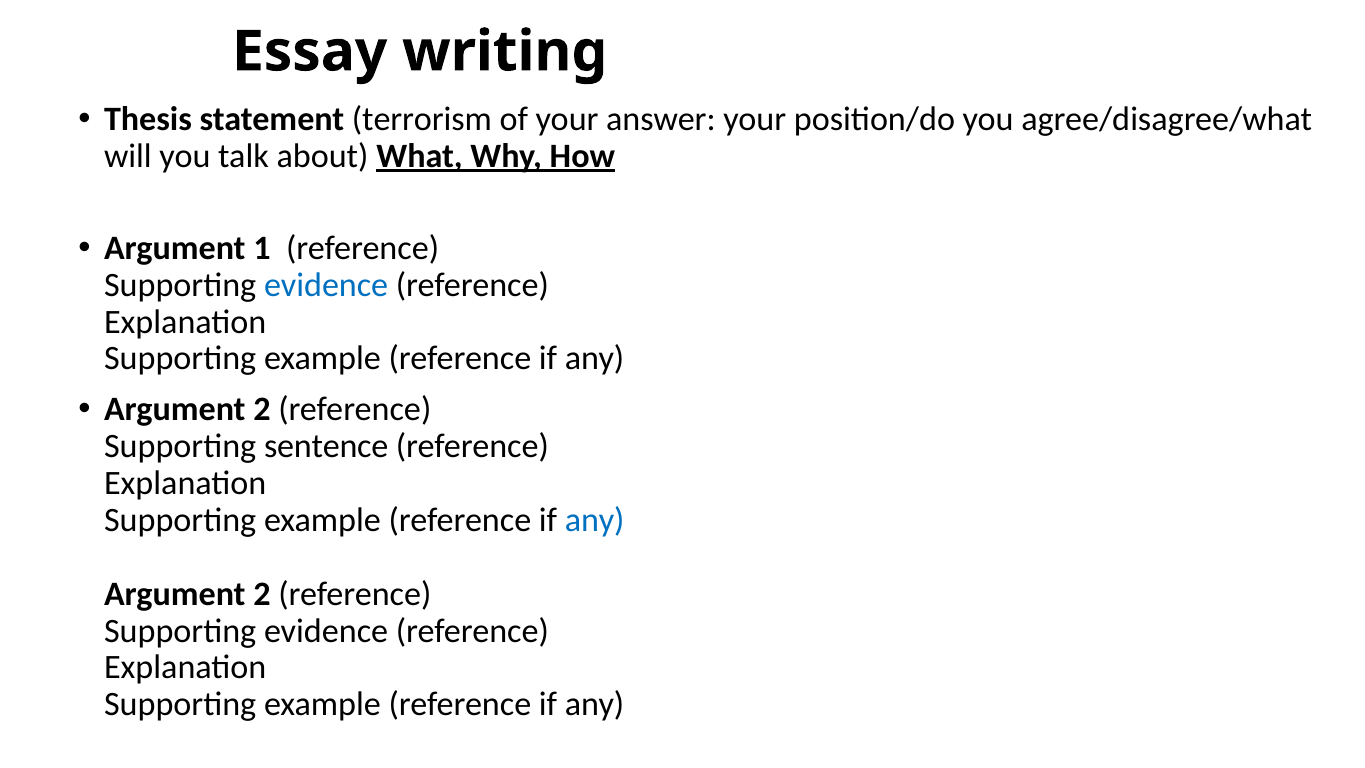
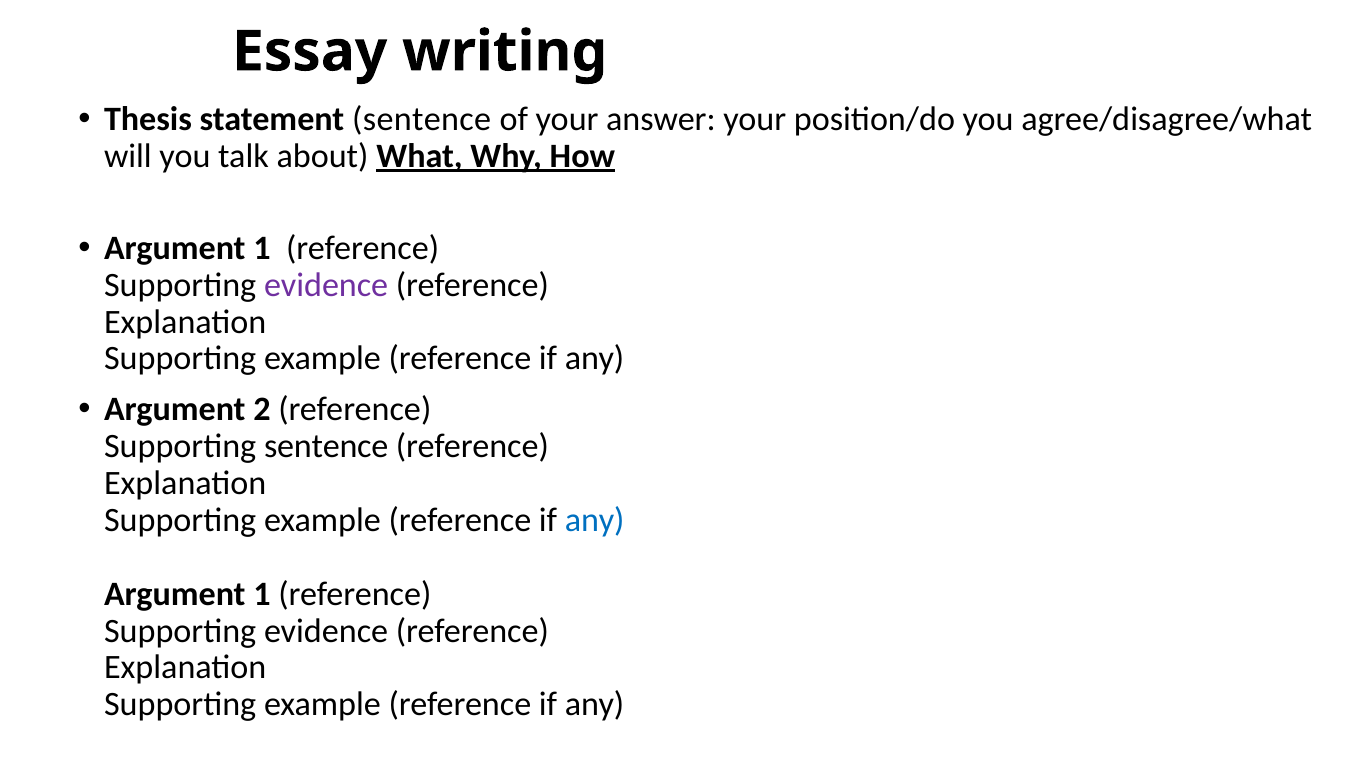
statement terrorism: terrorism -> sentence
evidence at (326, 285) colour: blue -> purple
2 at (262, 594): 2 -> 1
